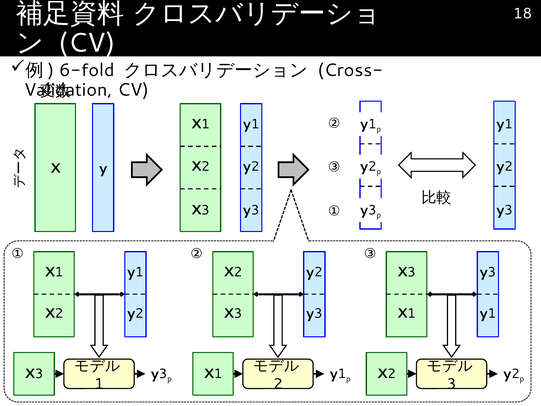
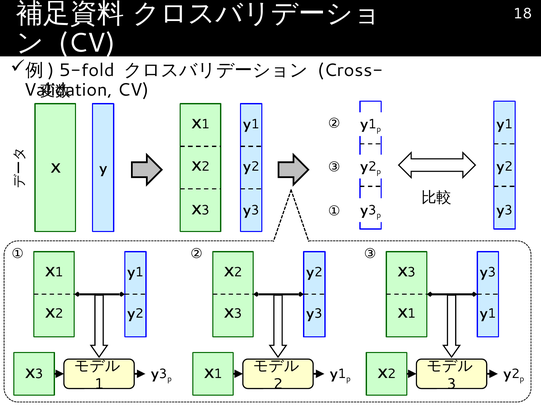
6-fold: 6-fold -> 5-fold
